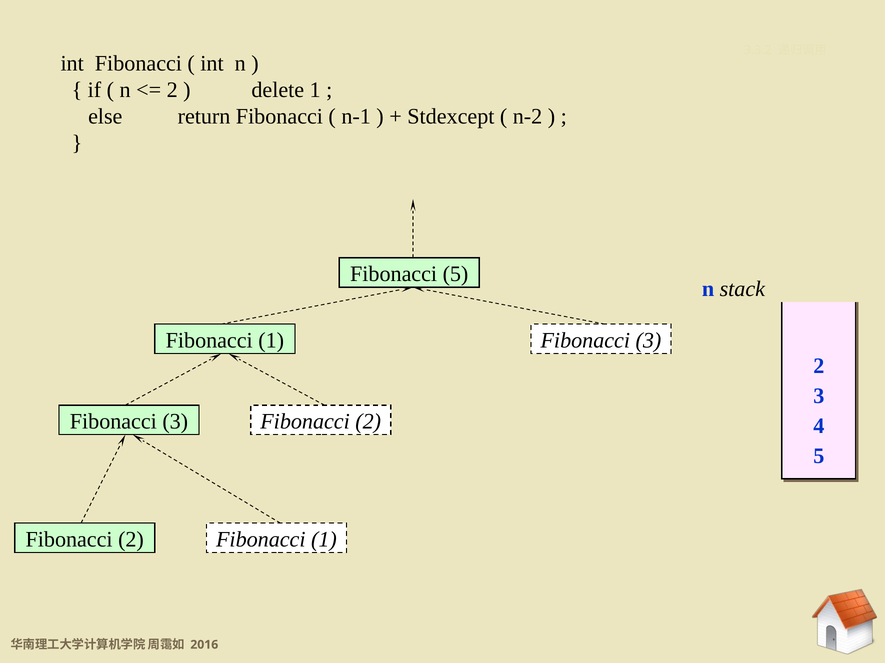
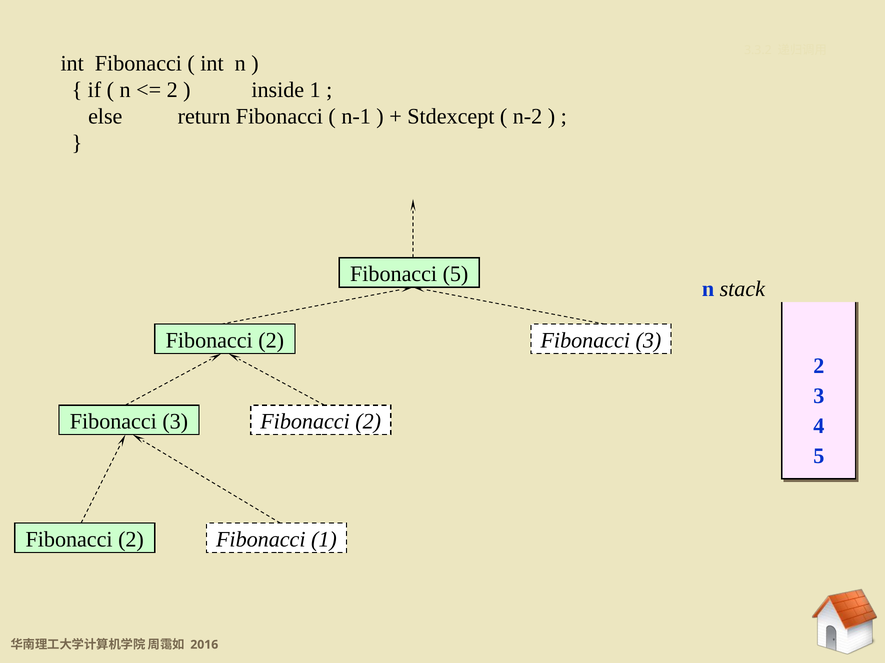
delete: delete -> inside
1 at (271, 341): 1 -> 2
